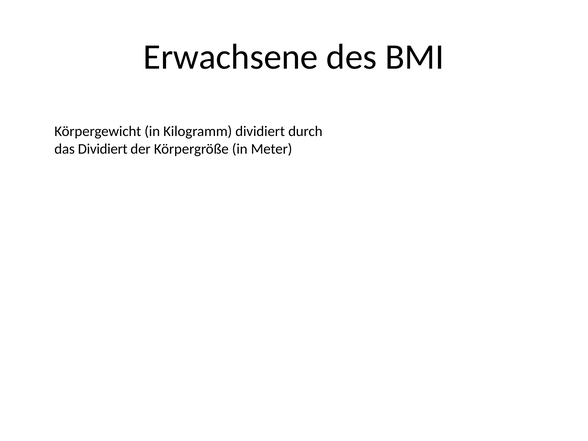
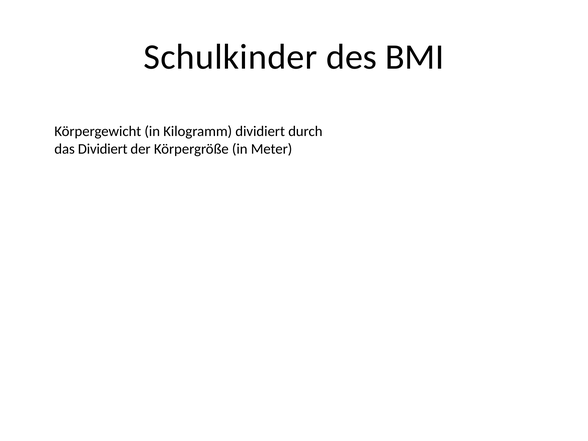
Erwachsene: Erwachsene -> Schulkinder
